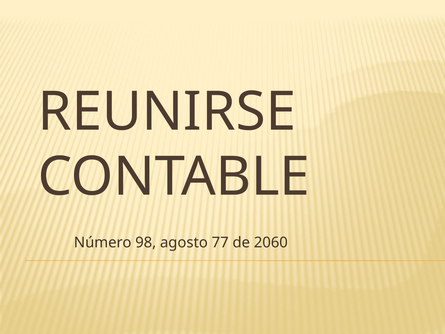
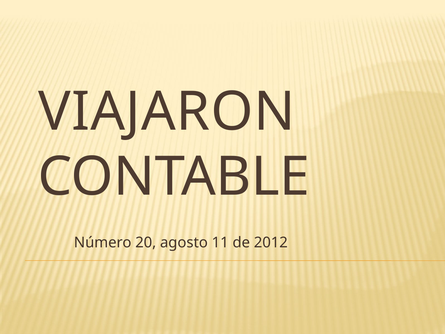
REUNIRSE: REUNIRSE -> VIAJARON
98: 98 -> 20
77: 77 -> 11
2060: 2060 -> 2012
